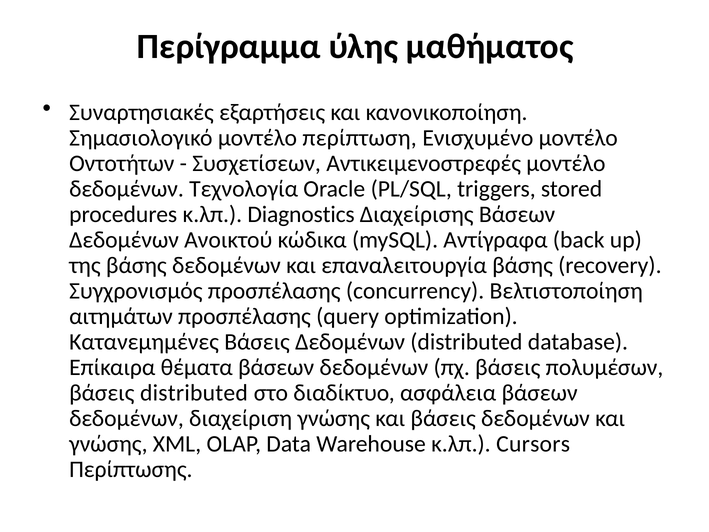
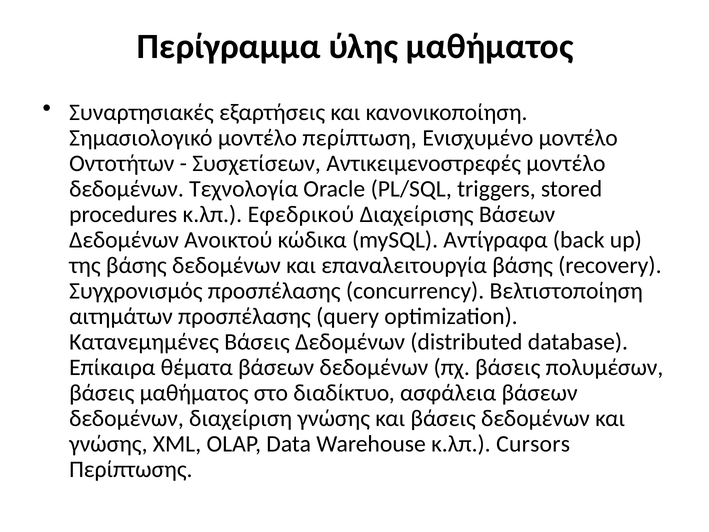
Diagnostics: Diagnostics -> Εφεδρικού
βάσεις distributed: distributed -> μαθήματος
